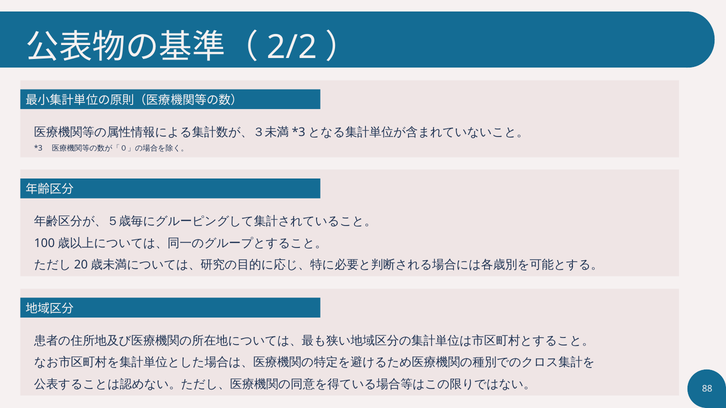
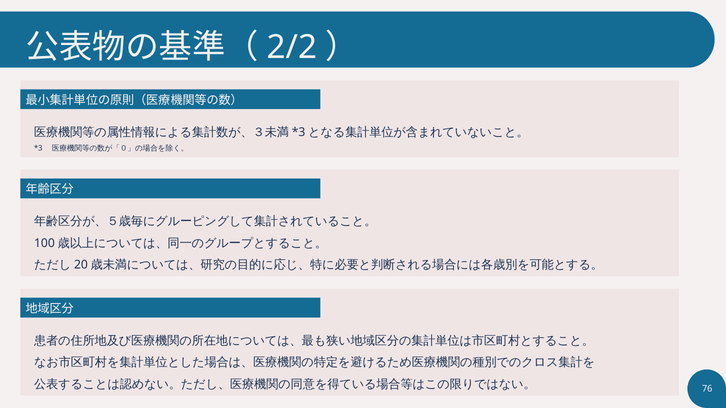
88: 88 -> 76
